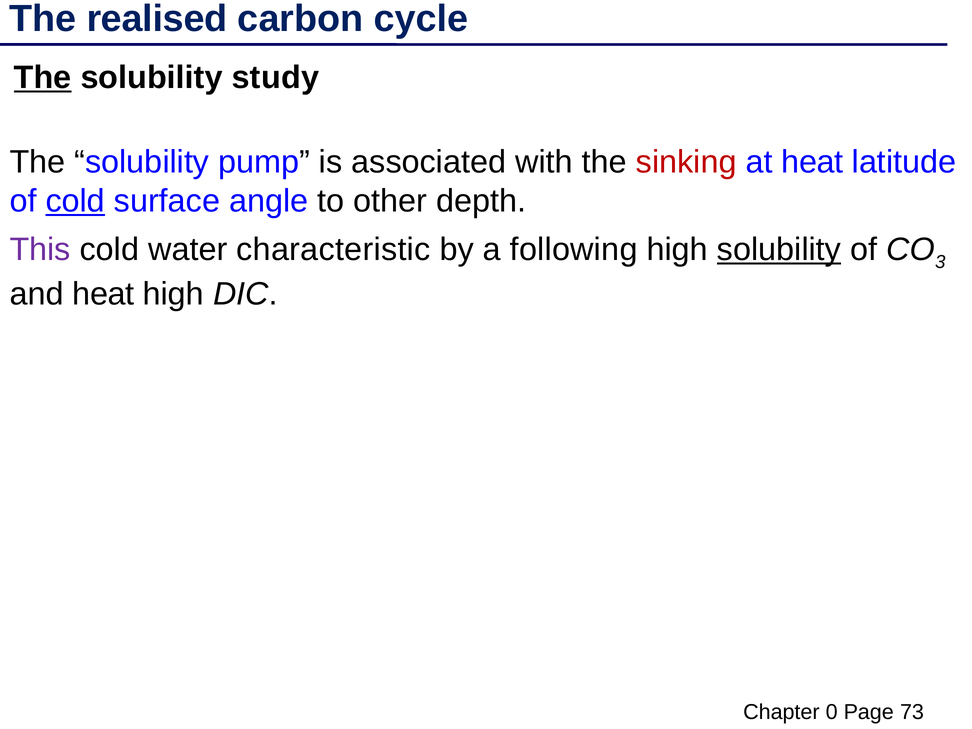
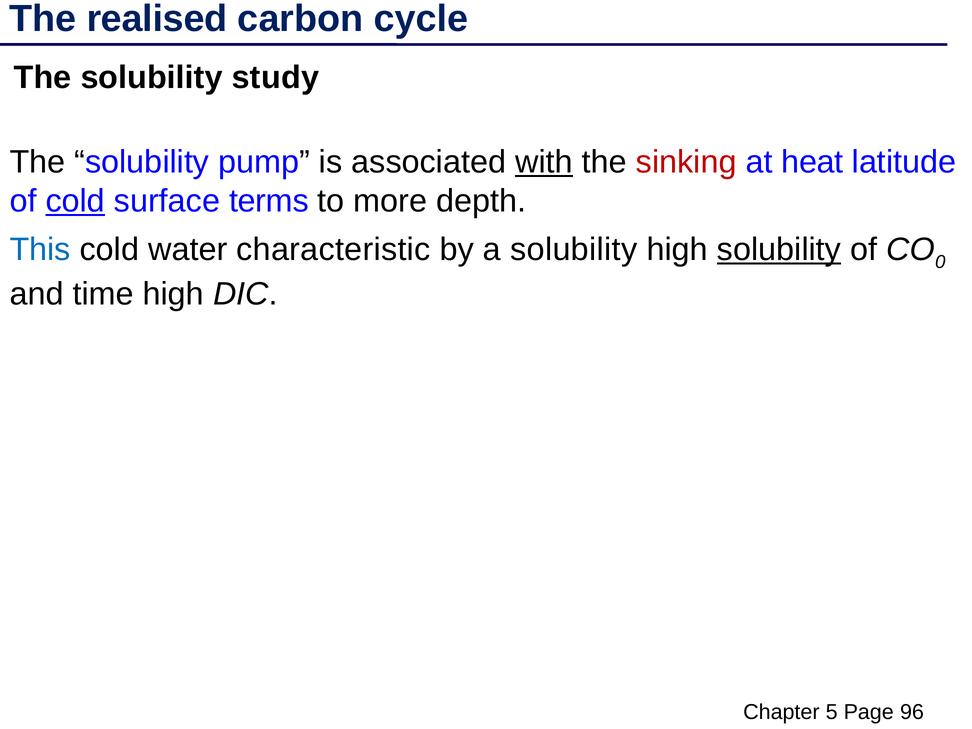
The at (43, 78) underline: present -> none
with underline: none -> present
angle: angle -> terms
other: other -> more
This colour: purple -> blue
a following: following -> solubility
3: 3 -> 0
and heat: heat -> time
0: 0 -> 5
73: 73 -> 96
